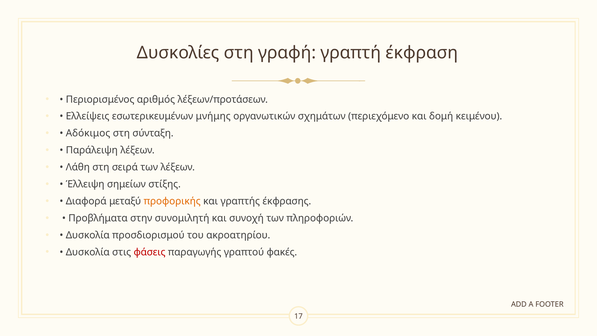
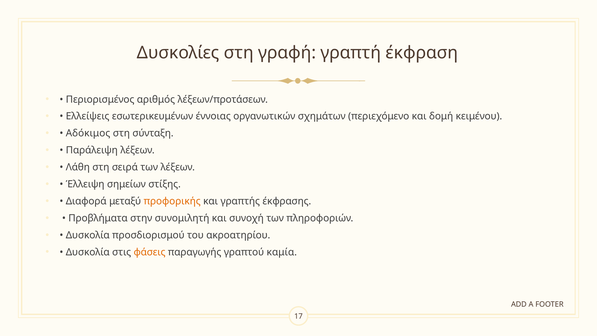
μνήμης: μνήμης -> έννοιας
φάσεις colour: red -> orange
φακές: φακές -> καμία
